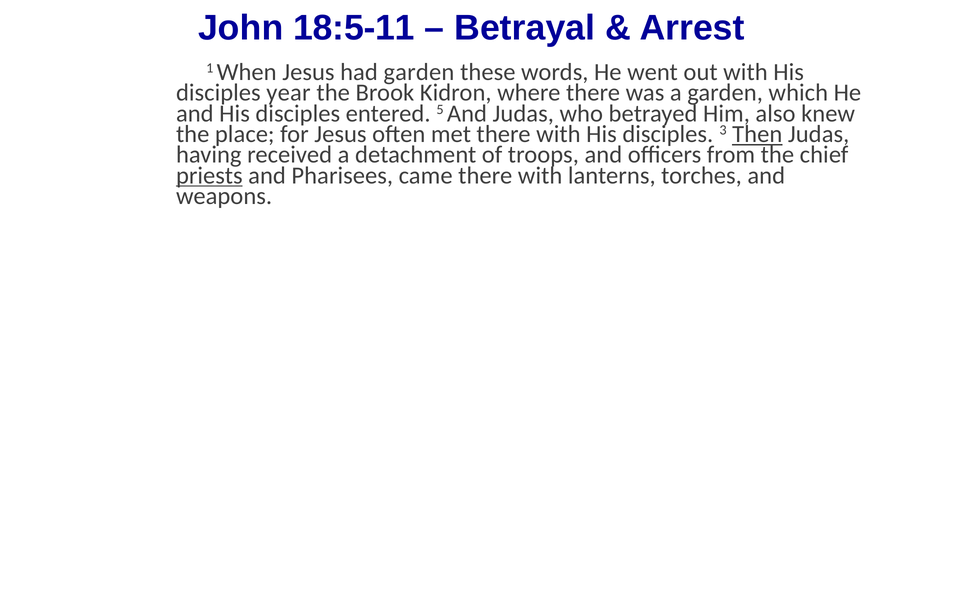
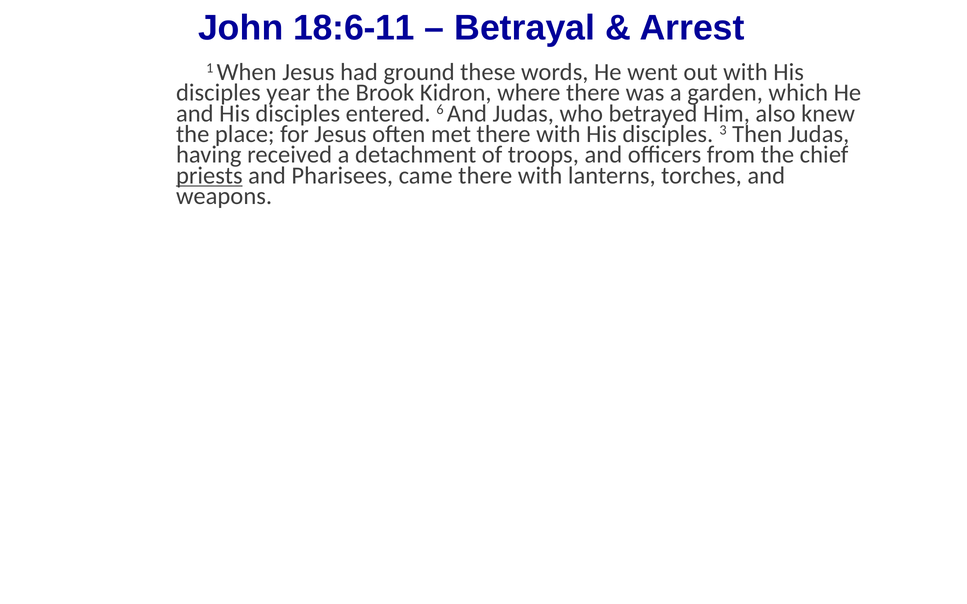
18:5-11: 18:5-11 -> 18:6-11
had garden: garden -> ground
5: 5 -> 6
Then underline: present -> none
